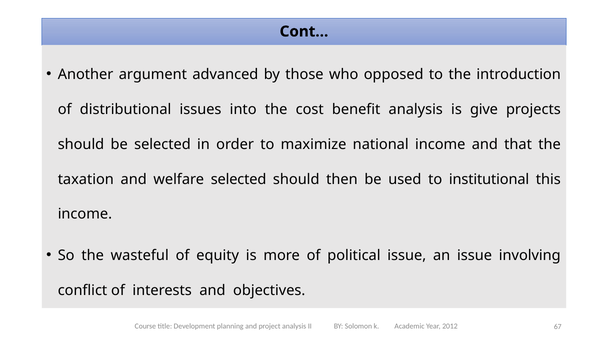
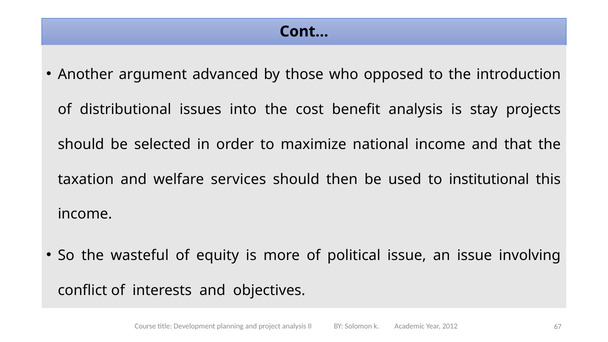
give: give -> stay
welfare selected: selected -> services
